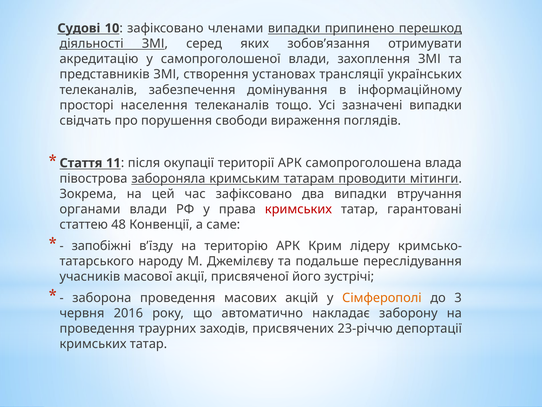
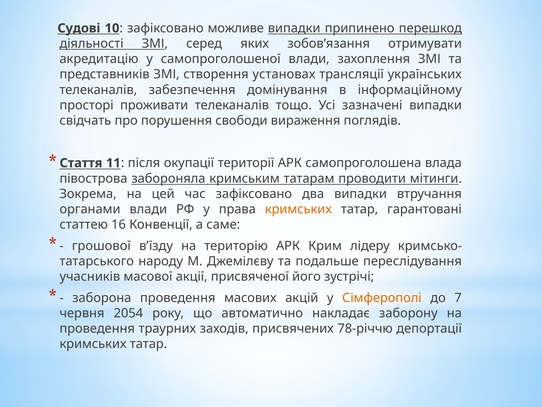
членами: членами -> можливе
населення: населення -> проживати
кримських at (298, 209) colour: red -> orange
48: 48 -> 16
запобіжні: запобіжні -> грошової
3: 3 -> 7
2016: 2016 -> 2054
23-річчю: 23-річчю -> 78-річчю
